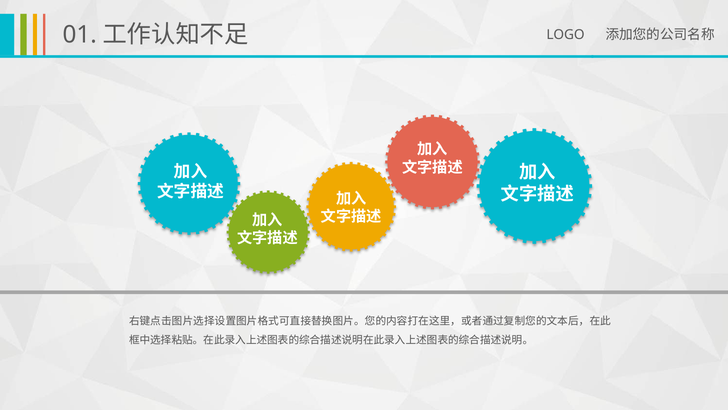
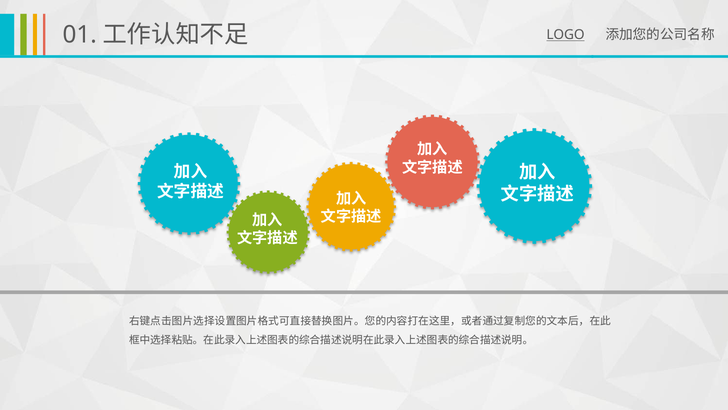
LOGO underline: none -> present
